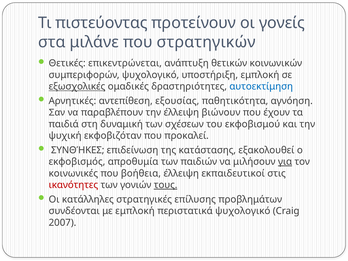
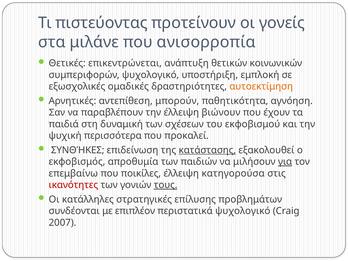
στρατηγικών: στρατηγικών -> ανισορροπία
εξωσχολικές underline: present -> none
αυτοεκτίμηση colour: blue -> orange
εξουσίας: εξουσίας -> μπορούν
εκφοβιζόταν: εκφοβιζόταν -> περισσότερα
κατάστασης underline: none -> present
κοινωνικές: κοινωνικές -> επεμβαίνω
βοήθεια: βοήθεια -> ποικίλες
εκπαιδευτικοί: εκπαιδευτικοί -> κατηγορούσα
με εμπλοκή: εμπλοκή -> επιπλέον
